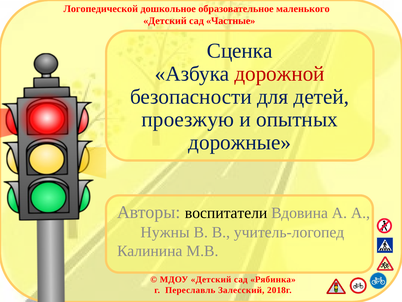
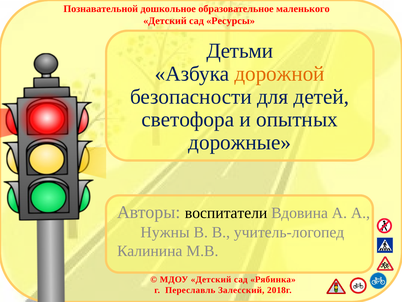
Логопедической: Логопедической -> Познавательной
Частные: Частные -> Ресурсы
Сценка: Сценка -> Детьми
дорожной colour: red -> orange
проезжую: проезжую -> светофора
